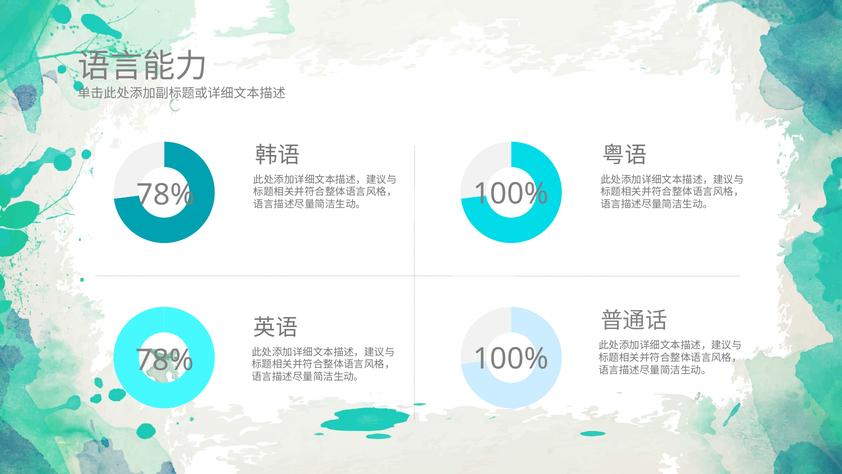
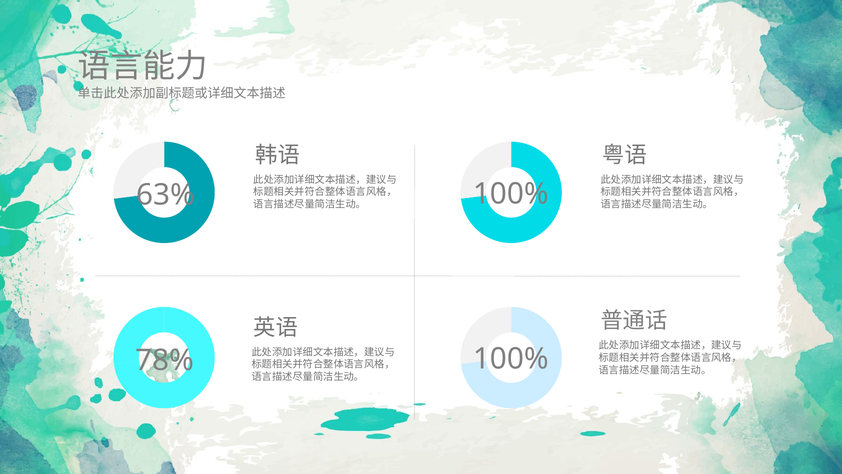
78% at (165, 195): 78% -> 63%
